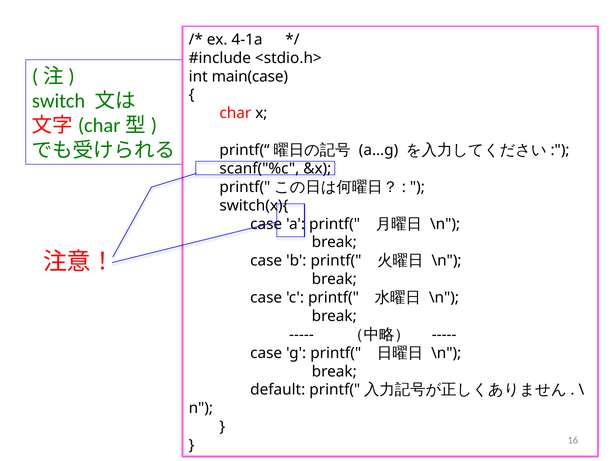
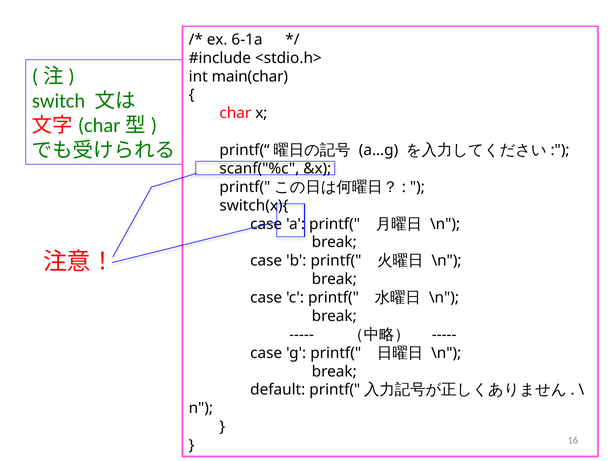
4-1a: 4-1a -> 6-1a
main(case: main(case -> main(char
